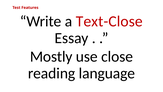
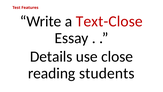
Mostly: Mostly -> Details
language: language -> students
